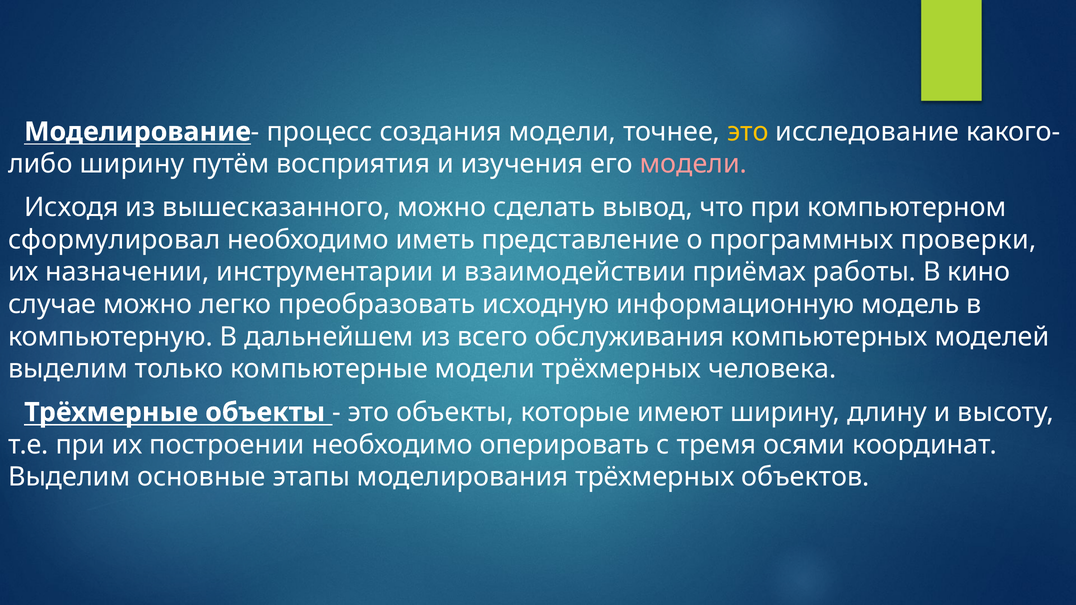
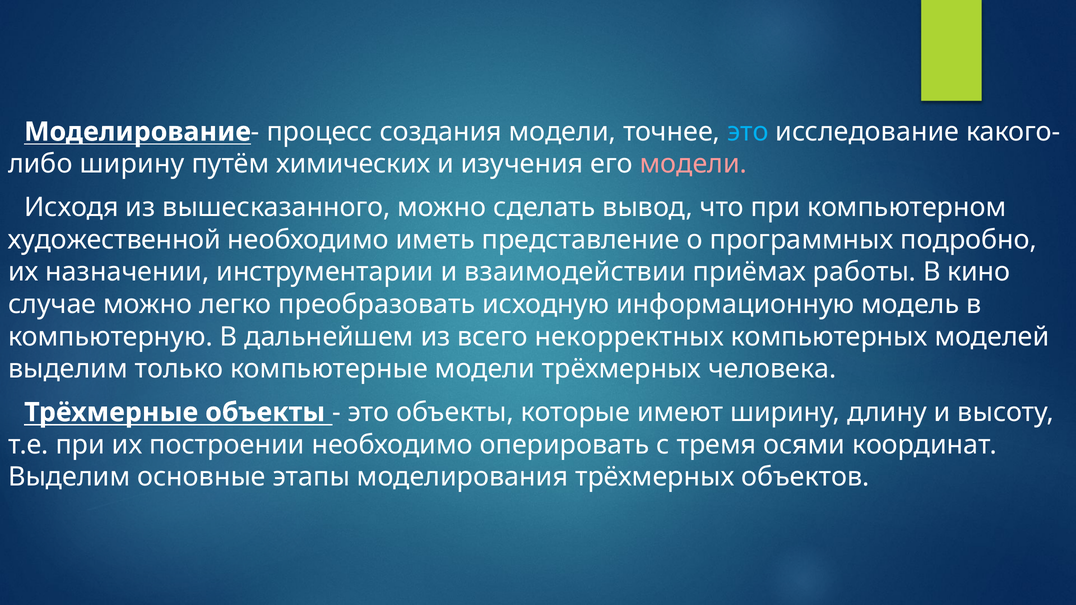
это at (748, 132) colour: yellow -> light blue
восприятия: восприятия -> химических
сформулировал: сформулировал -> художественной
проверки: проверки -> подробно
обслуживания: обслуживания -> некорректных
